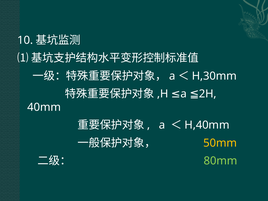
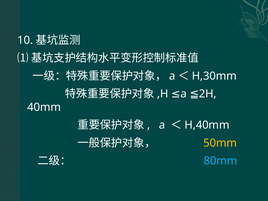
80mm colour: light green -> light blue
